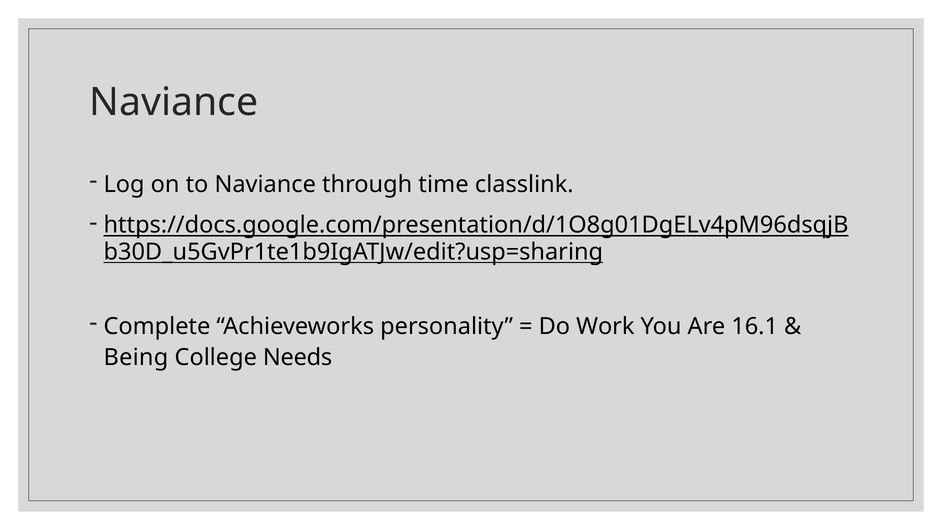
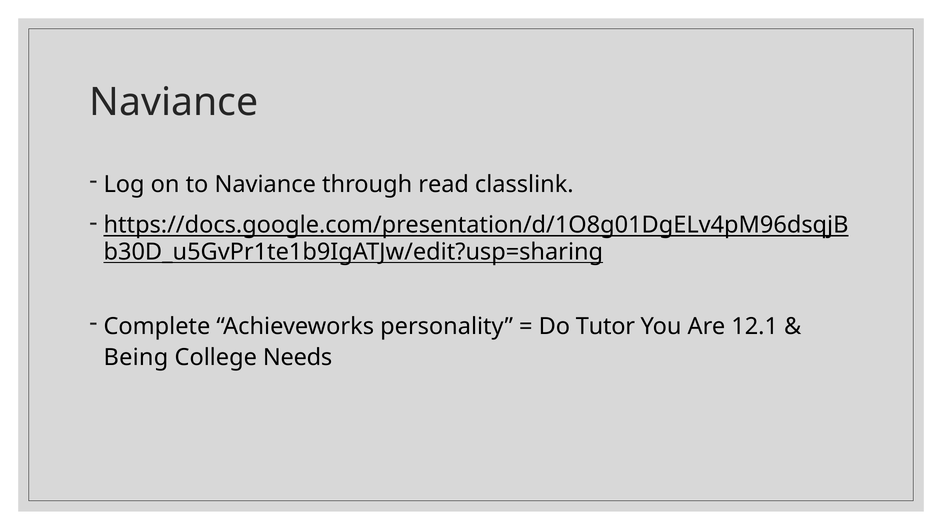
time: time -> read
Work: Work -> Tutor
16.1: 16.1 -> 12.1
